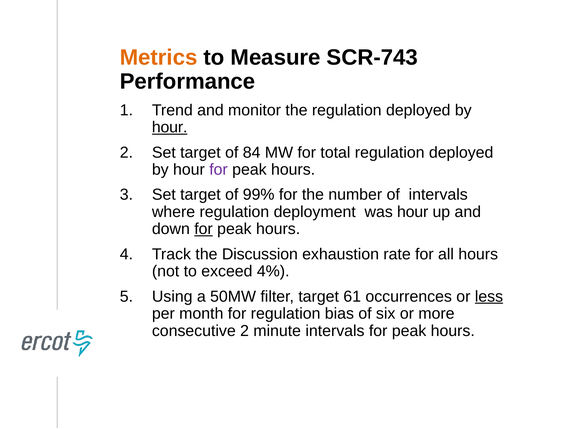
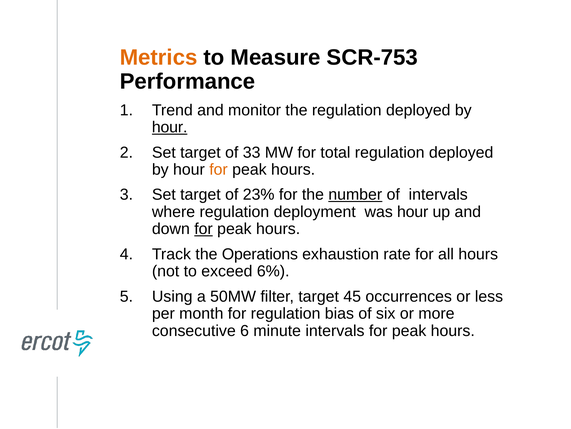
SCR-743: SCR-743 -> SCR-753
84: 84 -> 33
for at (219, 169) colour: purple -> orange
99%: 99% -> 23%
number underline: none -> present
Discussion: Discussion -> Operations
4%: 4% -> 6%
61: 61 -> 45
less underline: present -> none
consecutive 2: 2 -> 6
